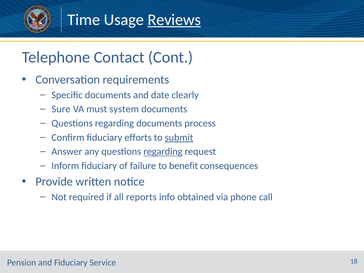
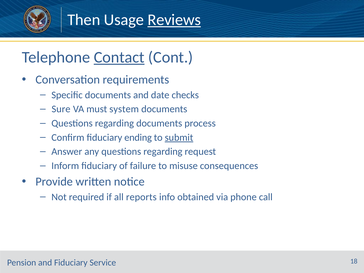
Time: Time -> Then
Contact underline: none -> present
clearly: clearly -> checks
efforts: efforts -> ending
regarding at (163, 152) underline: present -> none
benefit: benefit -> misuse
